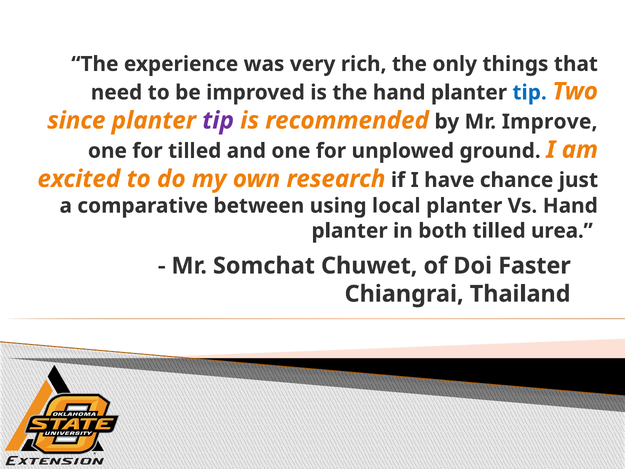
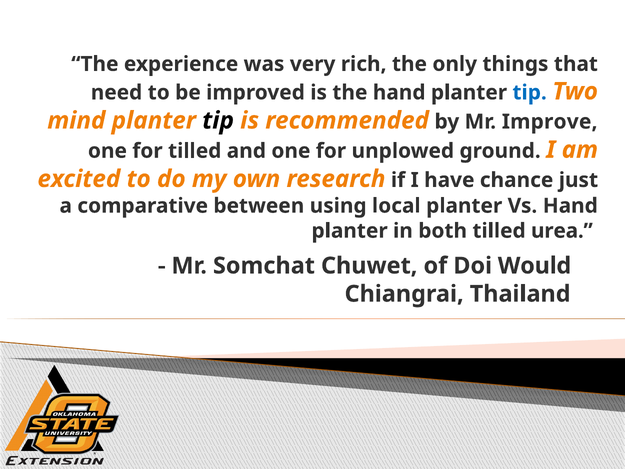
since: since -> mind
tip at (218, 120) colour: purple -> black
Faster: Faster -> Would
